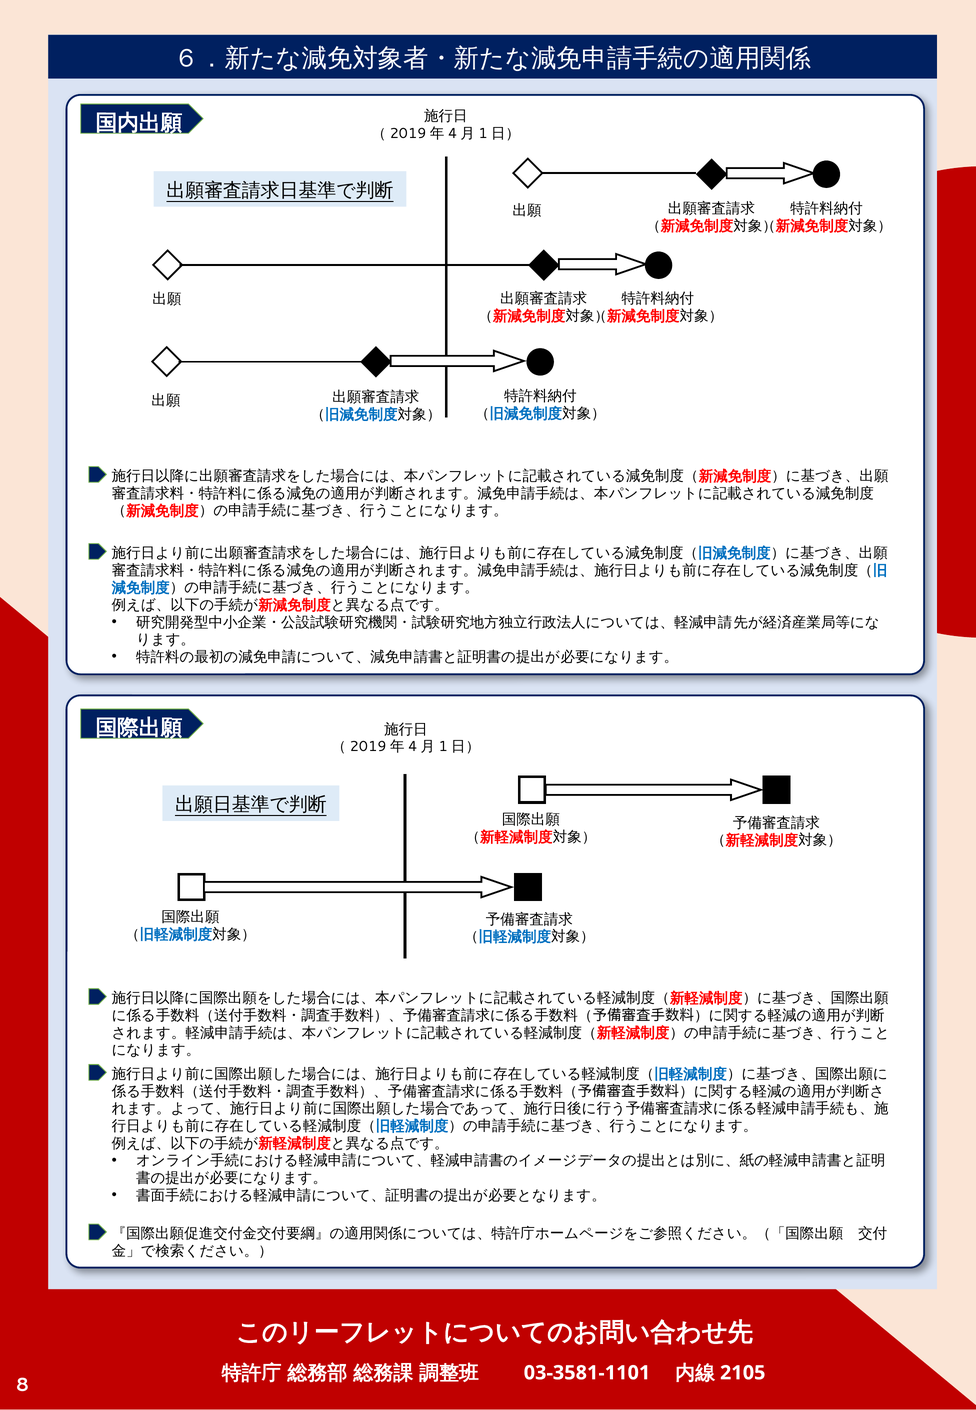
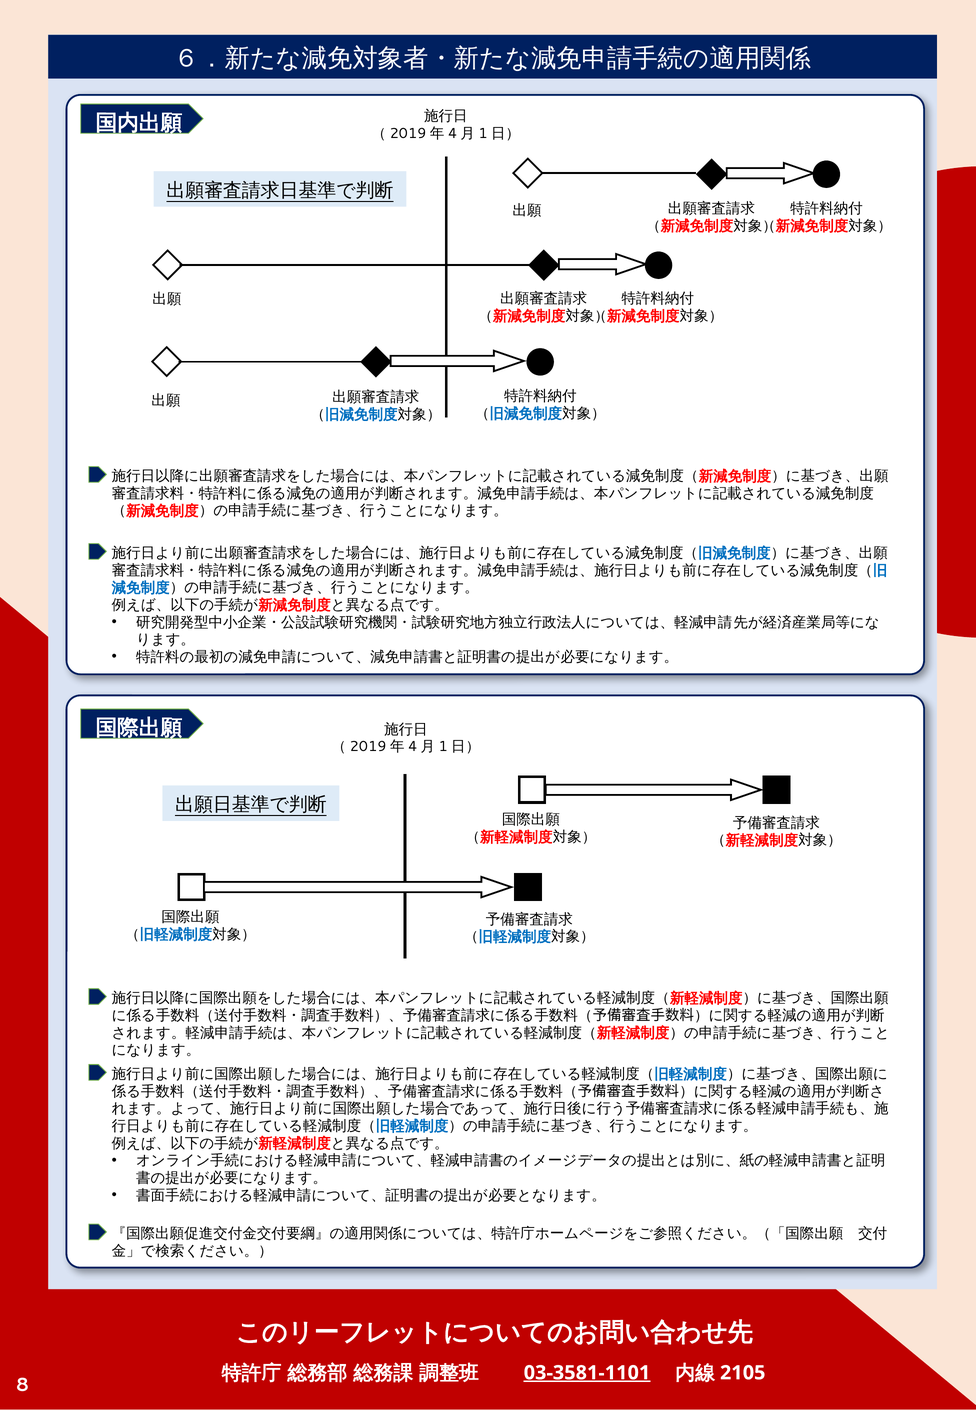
03-3581-1101 underline: none -> present
